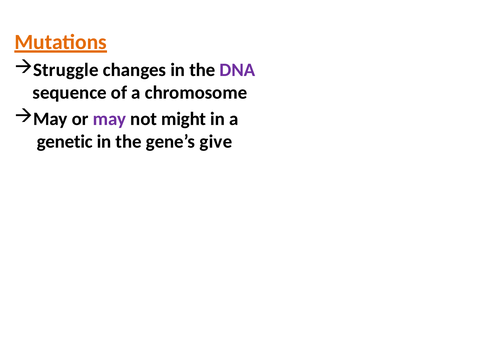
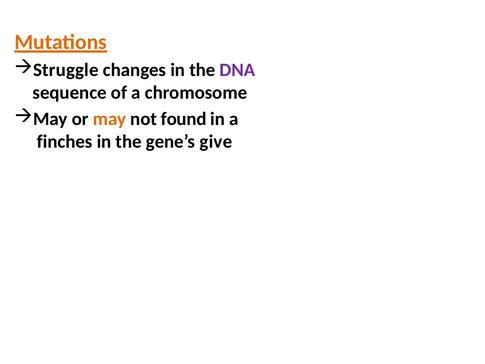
may at (109, 119) colour: purple -> orange
might: might -> found
genetic: genetic -> finches
